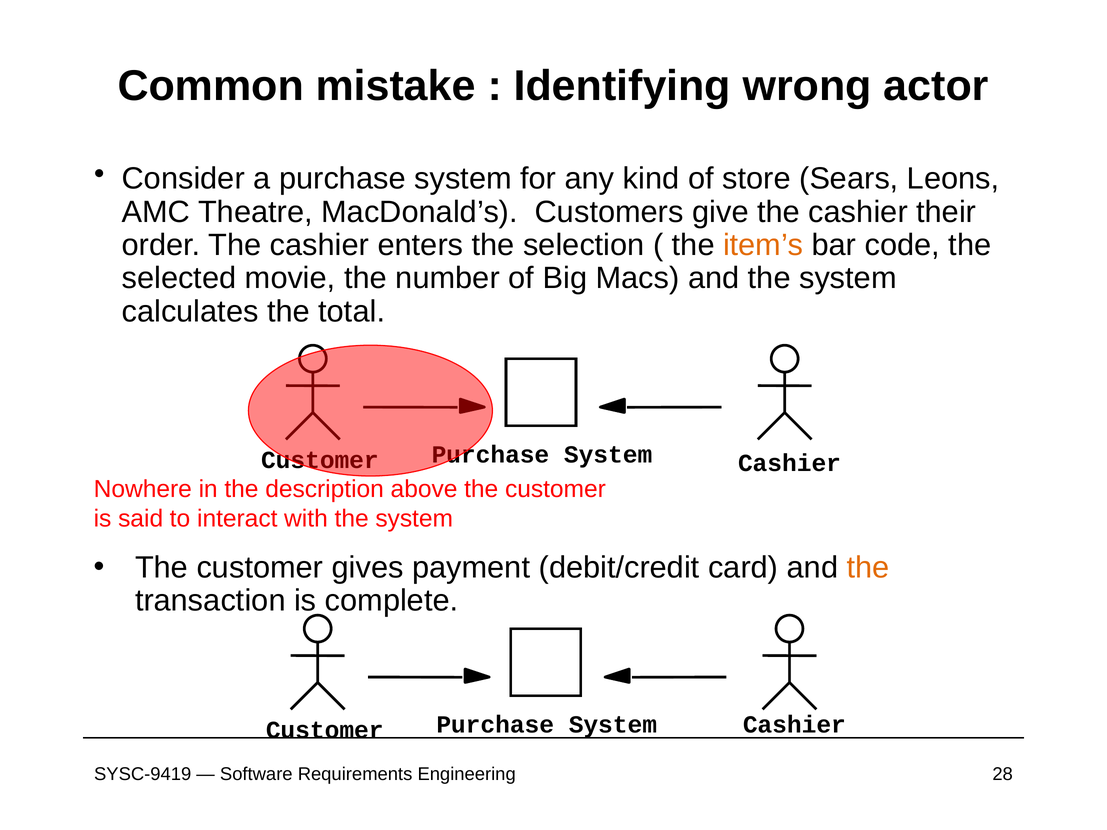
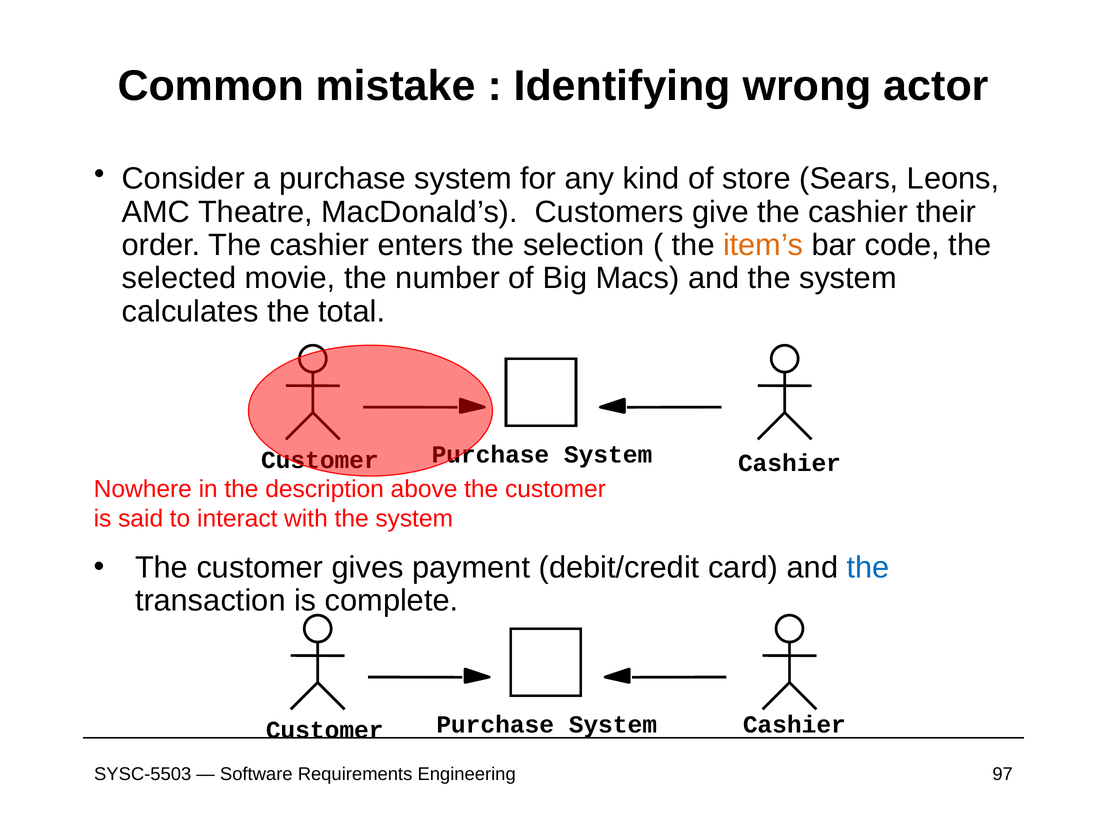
the at (868, 568) colour: orange -> blue
SYSC-9419: SYSC-9419 -> SYSC-5503
28: 28 -> 97
